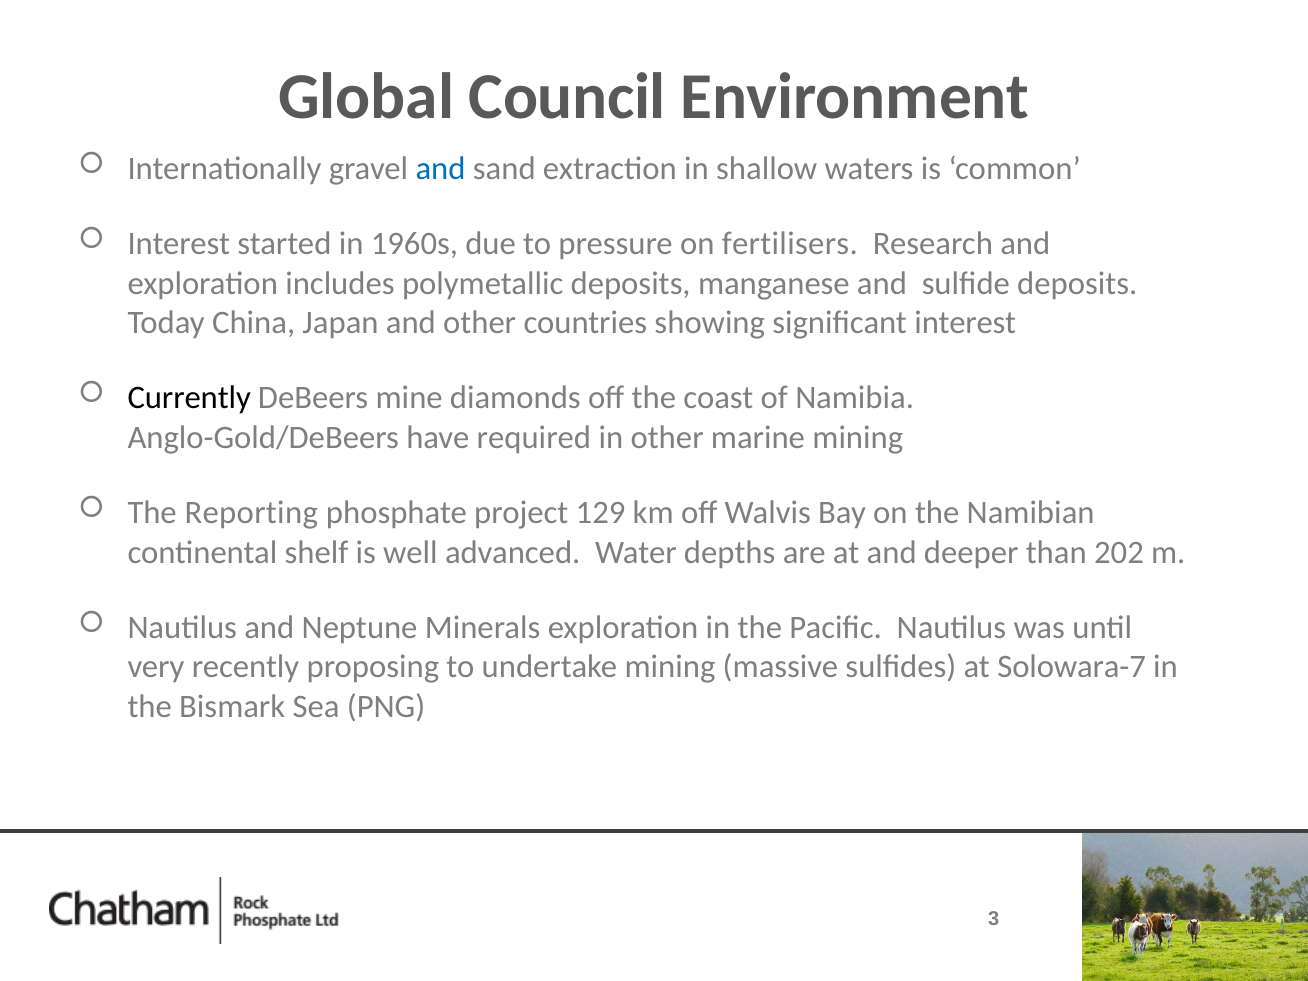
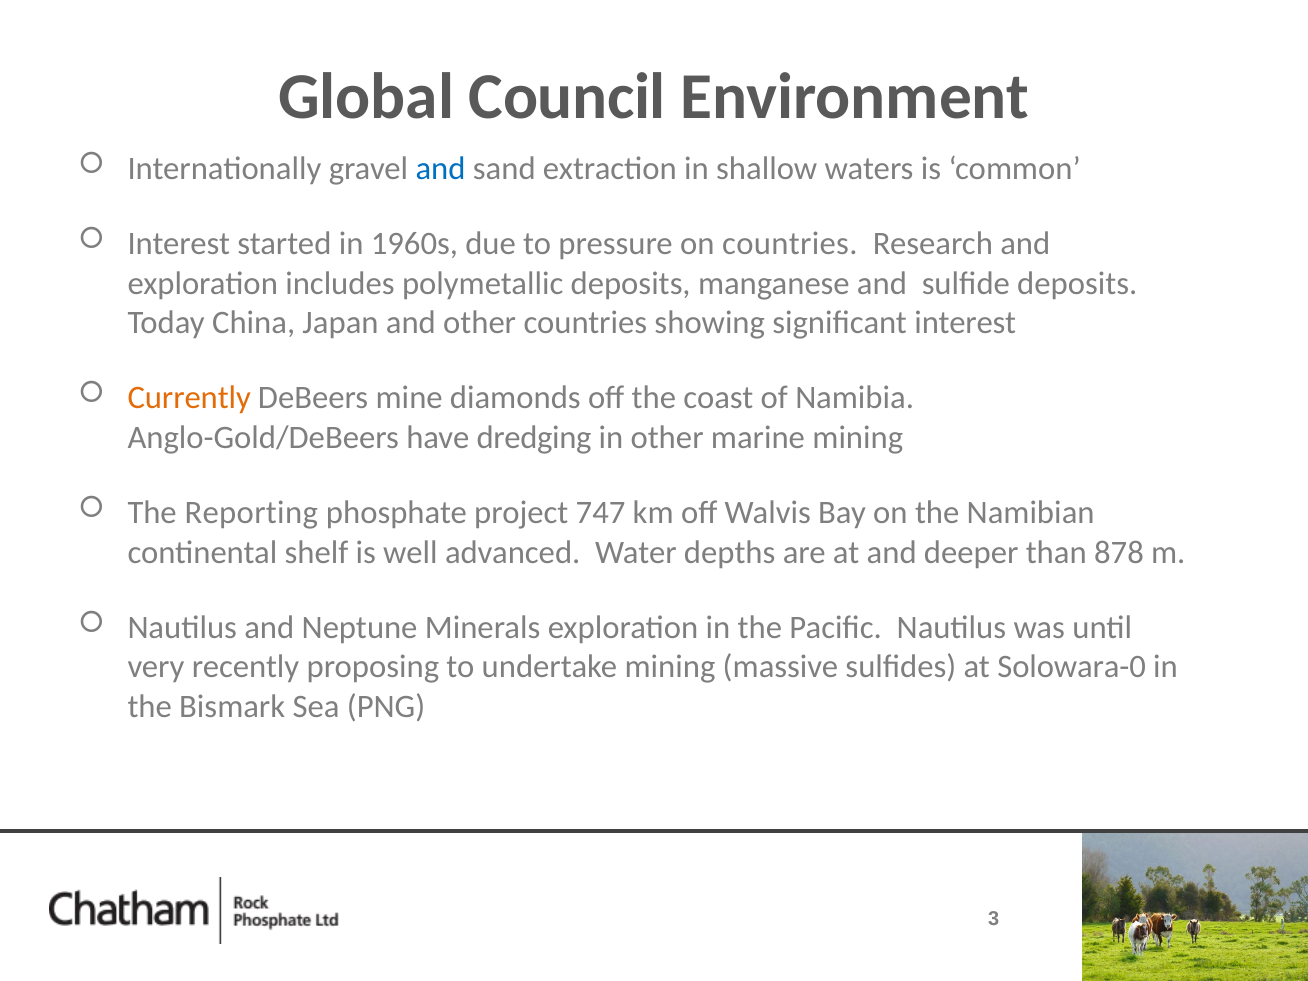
on fertilisers: fertilisers -> countries
Currently colour: black -> orange
required: required -> dredging
129: 129 -> 747
202: 202 -> 878
Solowara-7: Solowara-7 -> Solowara-0
